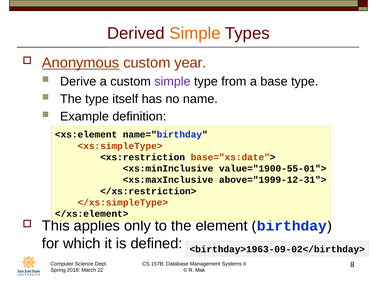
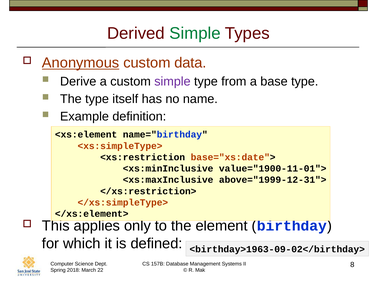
Simple at (195, 33) colour: orange -> green
year: year -> data
value="1900-55-01">: value="1900-55-01"> -> value="1900-11-01">
